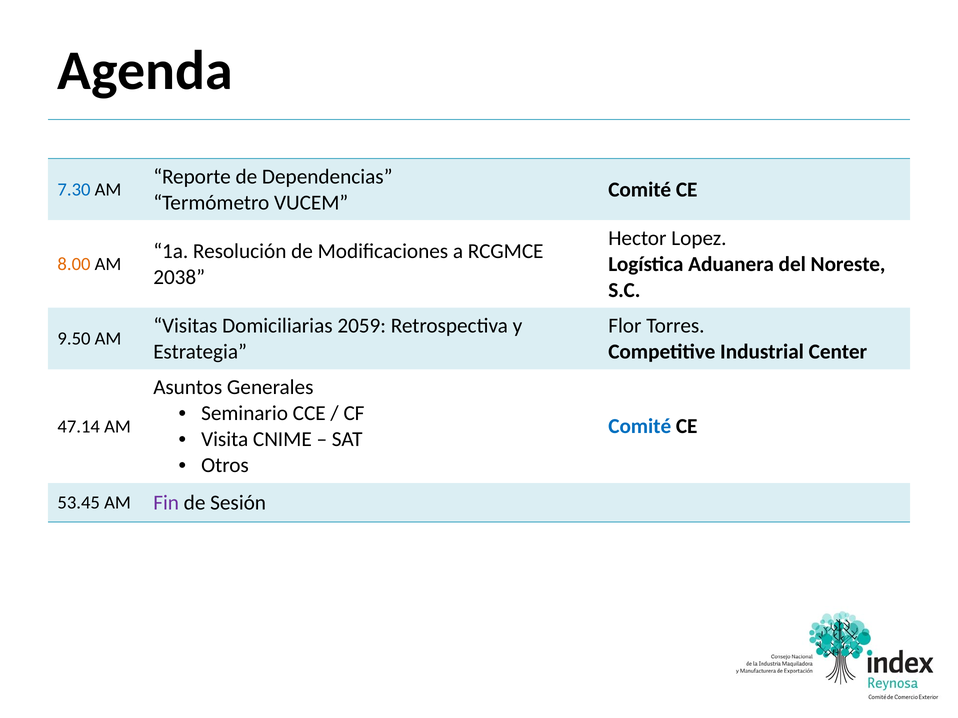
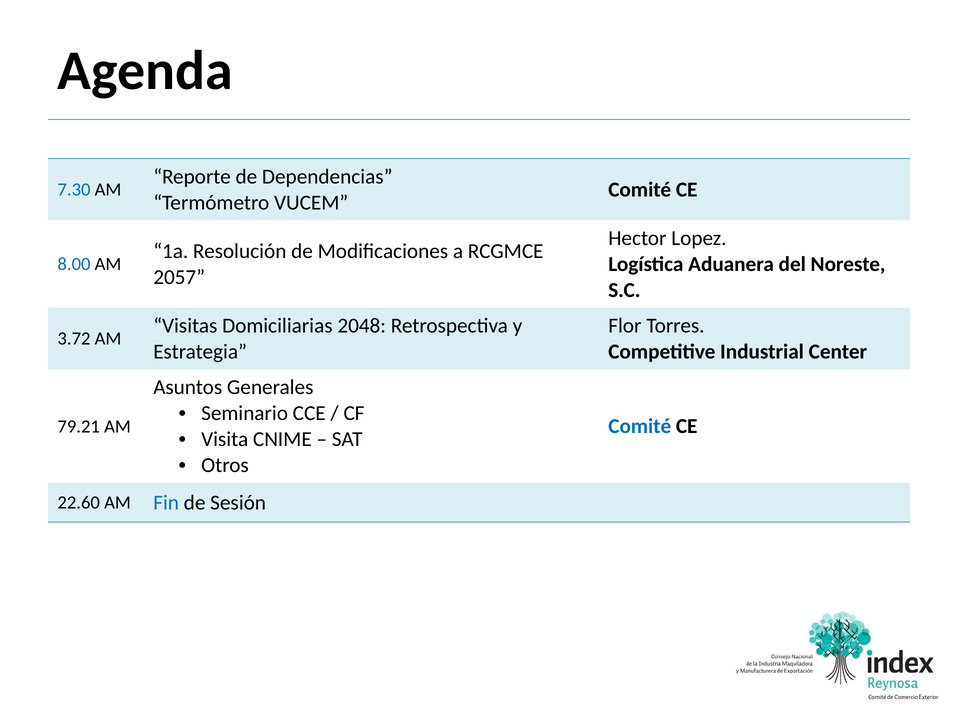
8.00 colour: orange -> blue
2038: 2038 -> 2057
2059: 2059 -> 2048
9.50: 9.50 -> 3.72
47.14: 47.14 -> 79.21
53.45: 53.45 -> 22.60
Fin colour: purple -> blue
